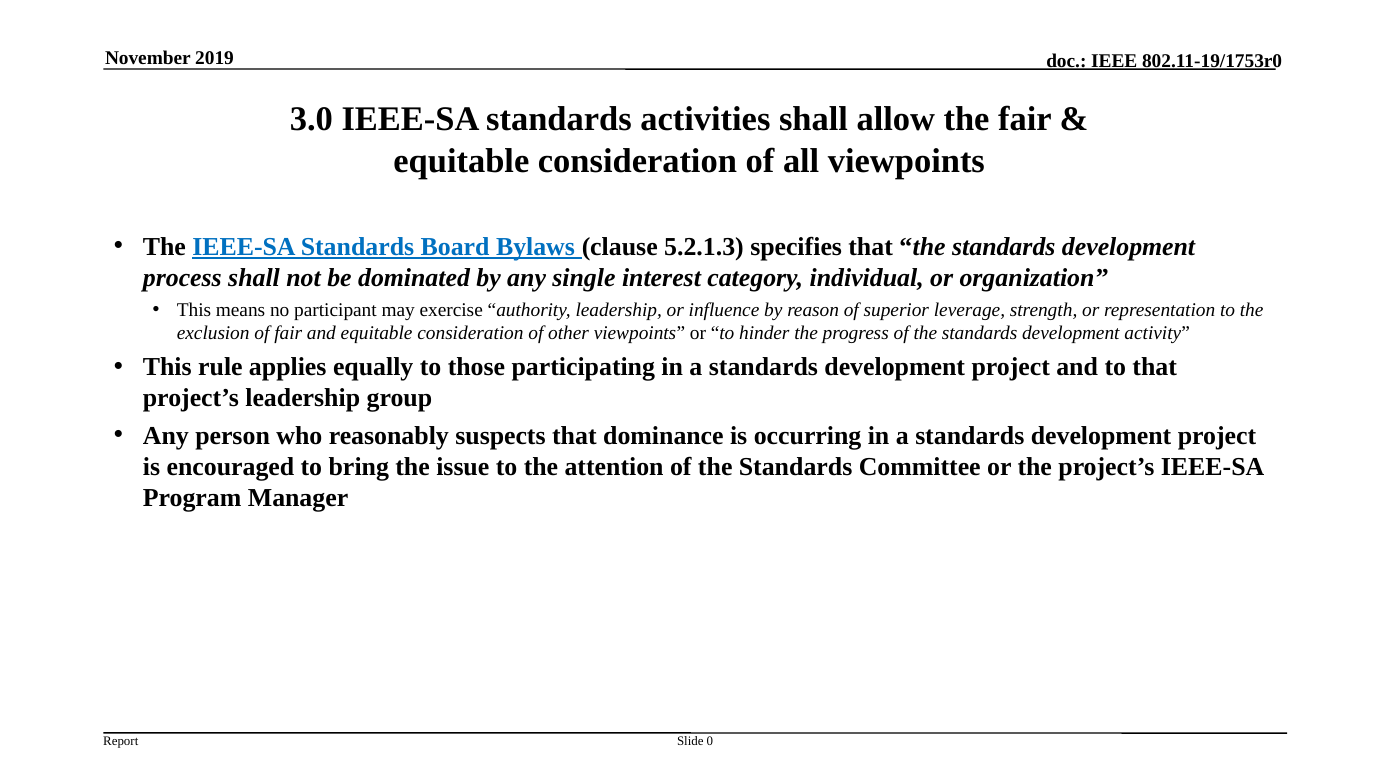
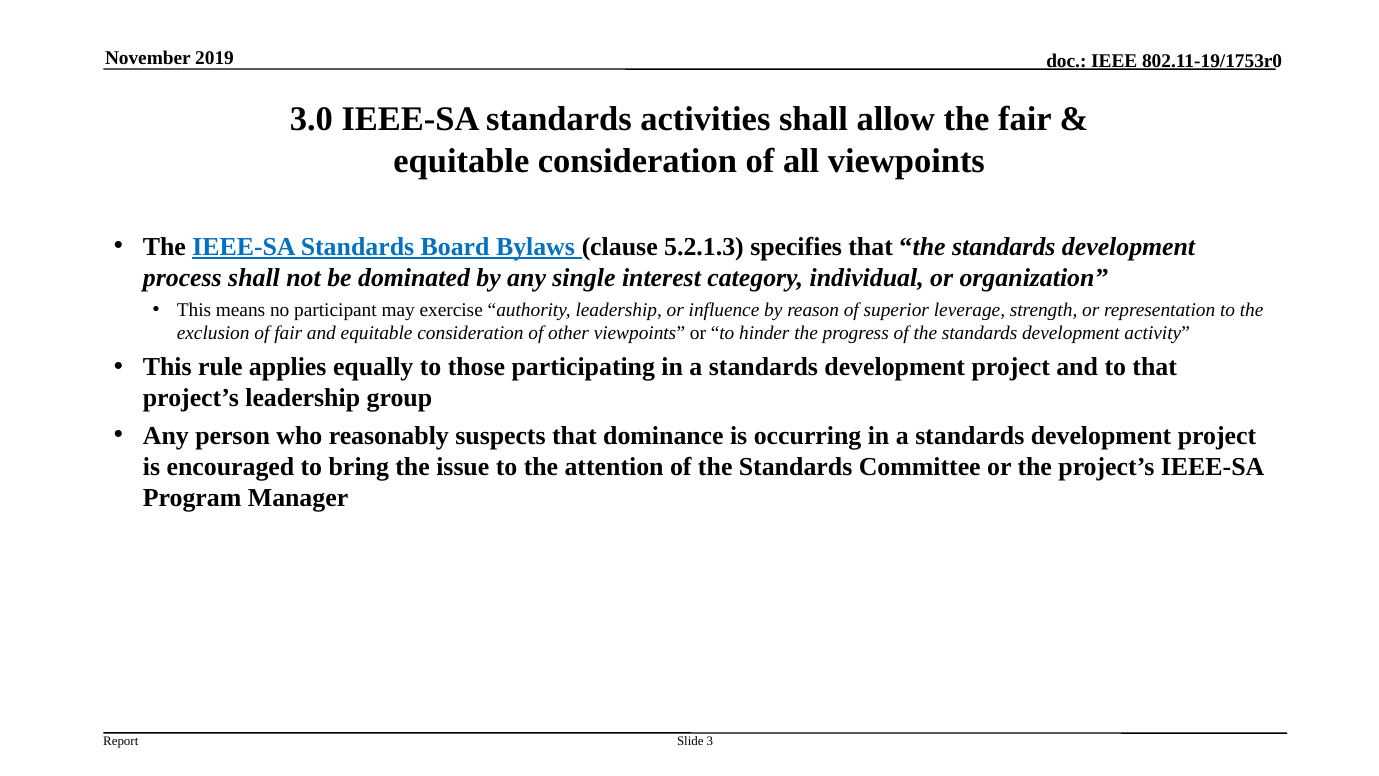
0: 0 -> 3
